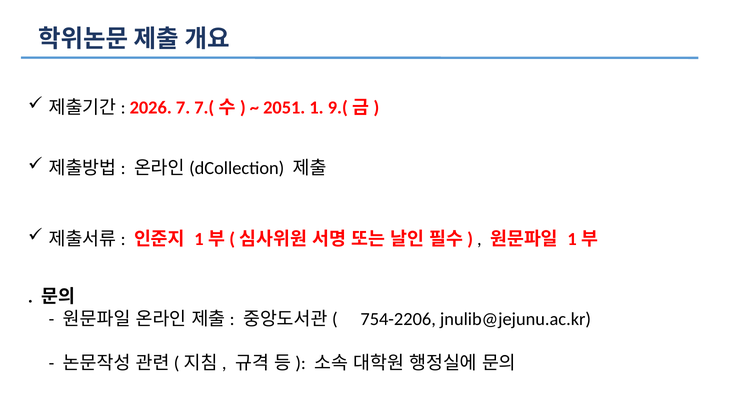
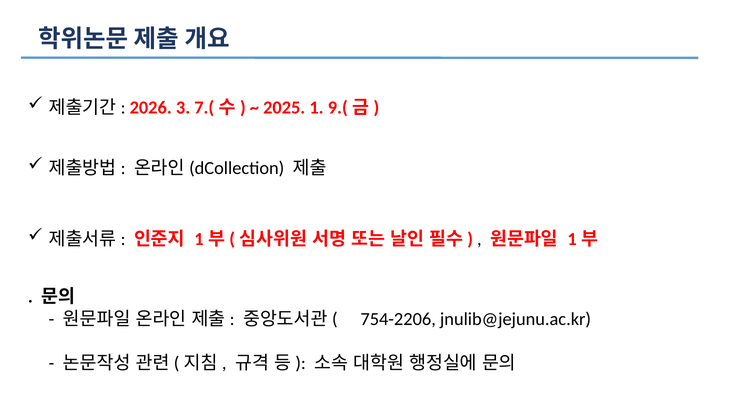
7: 7 -> 3
2051: 2051 -> 2025
